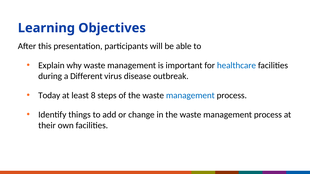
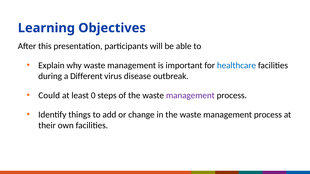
Today: Today -> Could
8: 8 -> 0
management at (190, 96) colour: blue -> purple
